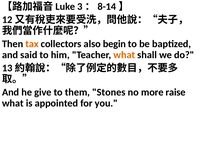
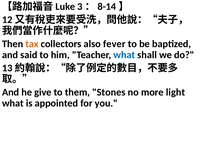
begin: begin -> fever
what at (124, 55) colour: orange -> blue
raise: raise -> light
